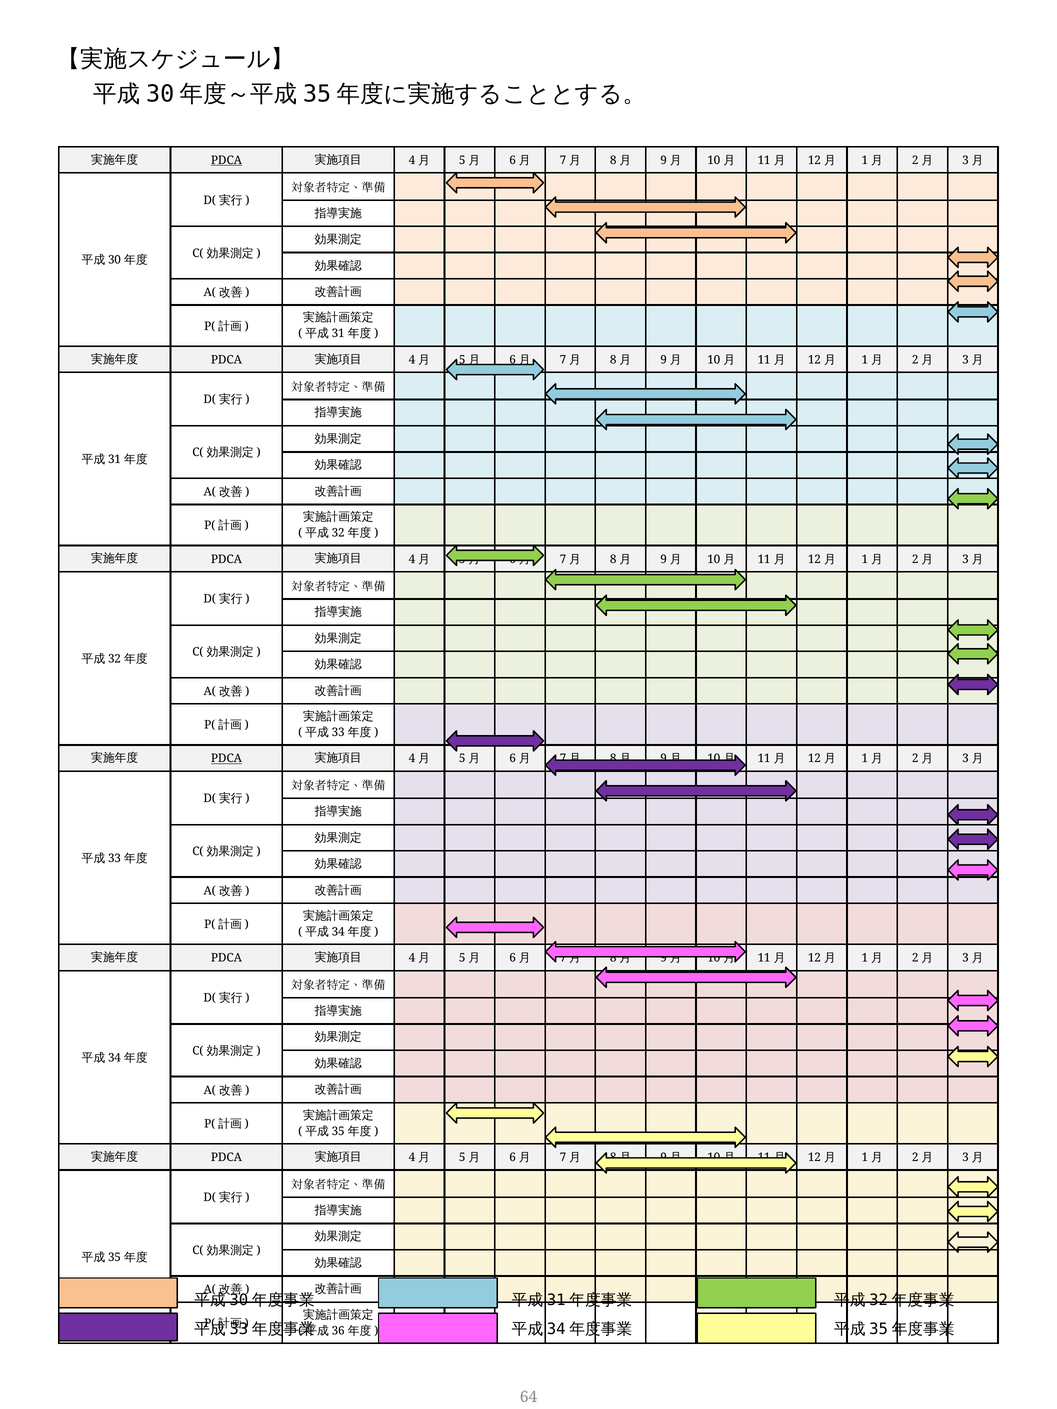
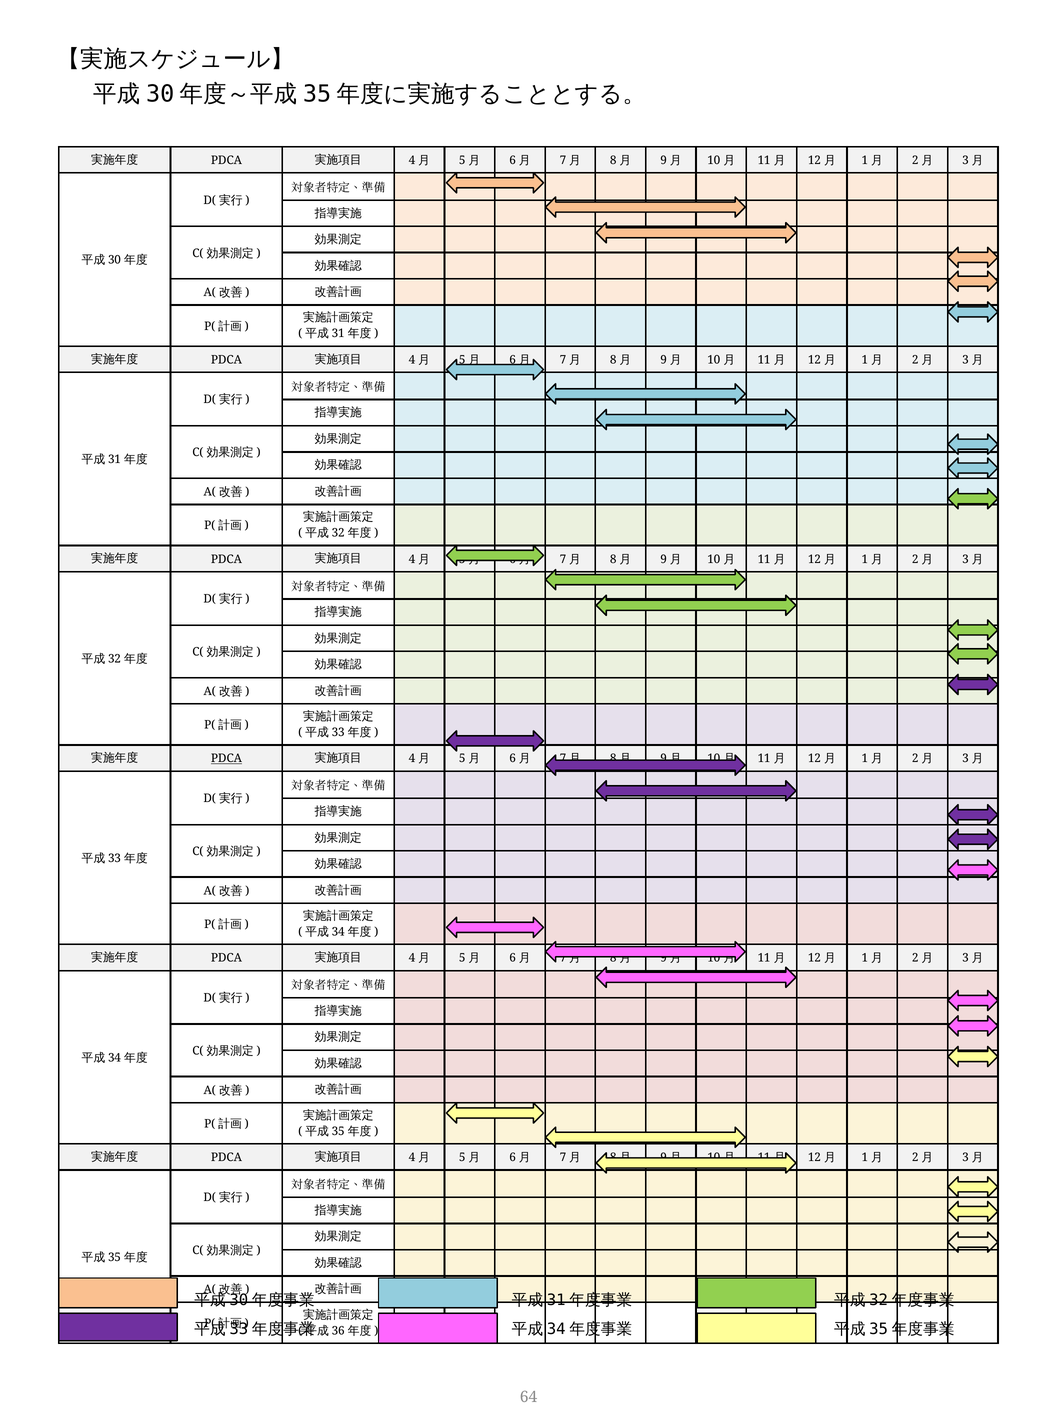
PDCA at (226, 160) underline: present -> none
